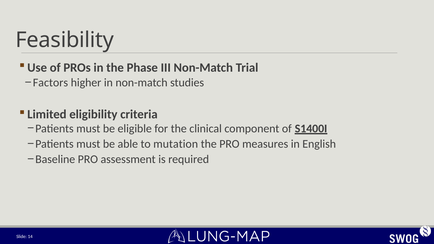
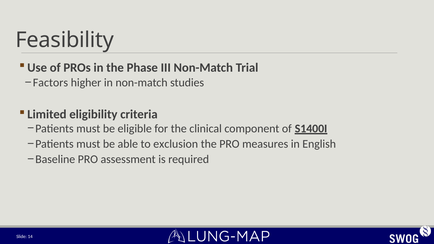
mutation: mutation -> exclusion
